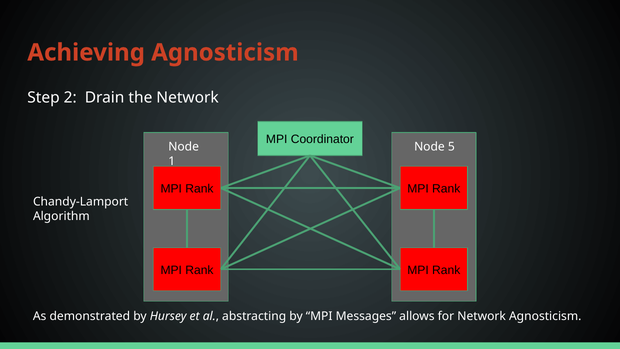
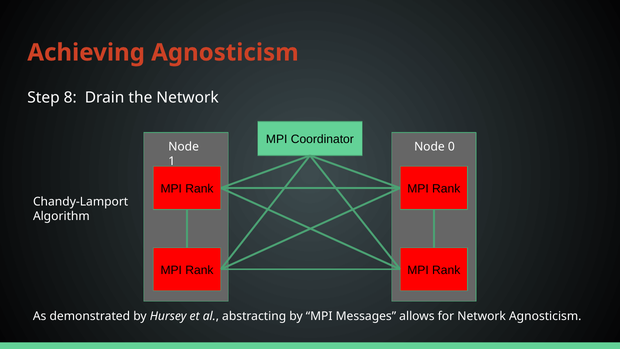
2: 2 -> 8
5: 5 -> 0
